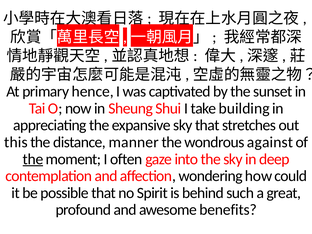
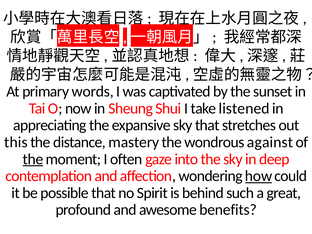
hence: hence -> words
building: building -> listened
manner: manner -> mastery
how underline: none -> present
